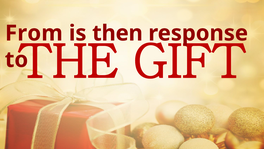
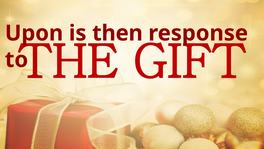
From: From -> Upon
